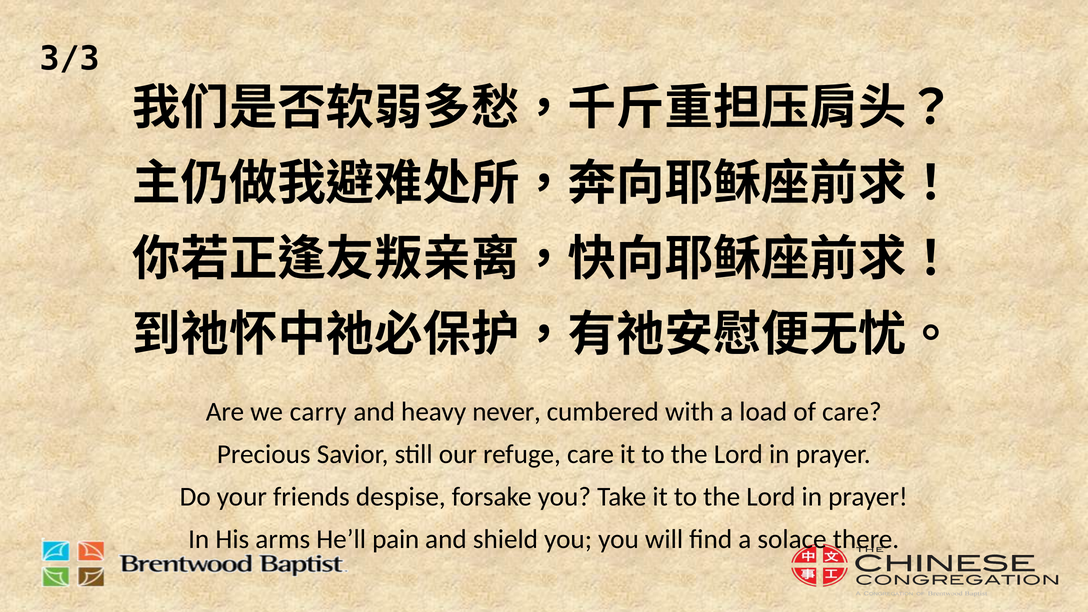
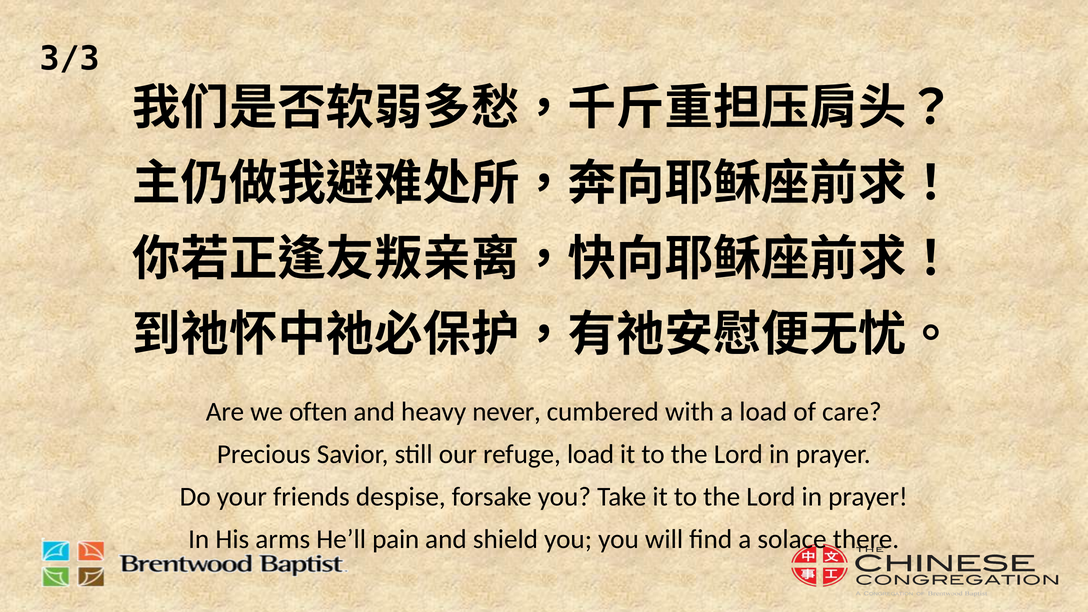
carry: carry -> often
refuge care: care -> load
